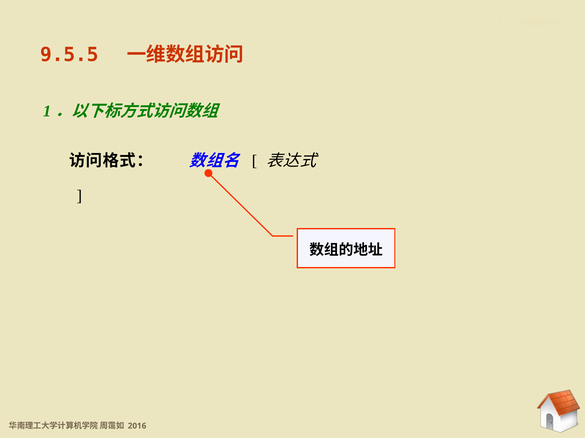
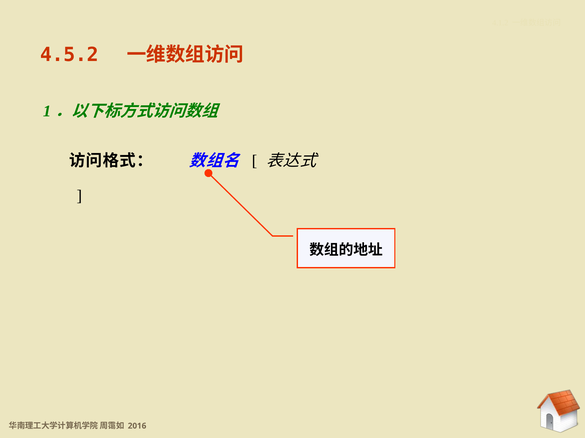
9.5.5: 9.5.5 -> 4.5.2
